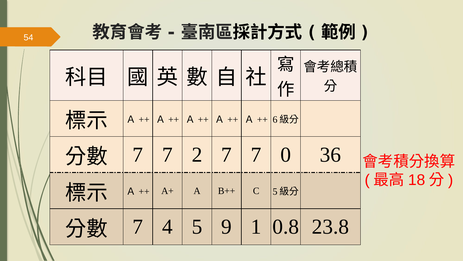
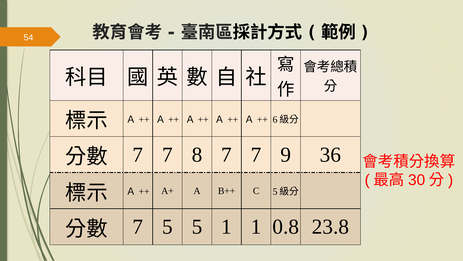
2: 2 -> 8
0: 0 -> 9
18: 18 -> 30
7 4: 4 -> 5
5 9: 9 -> 1
